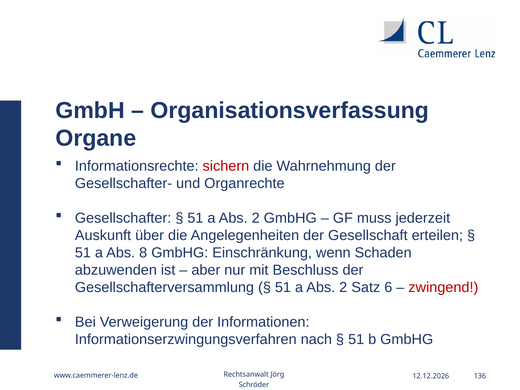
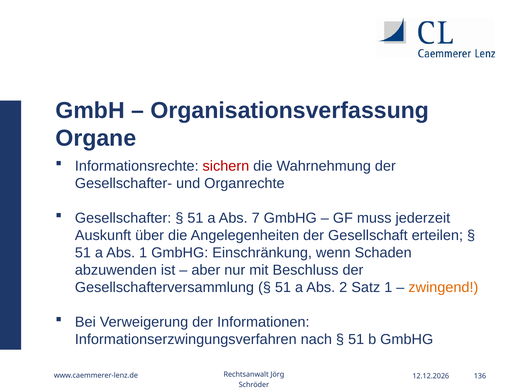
2 at (256, 218): 2 -> 7
Abs 8: 8 -> 1
Satz 6: 6 -> 1
zwingend colour: red -> orange
